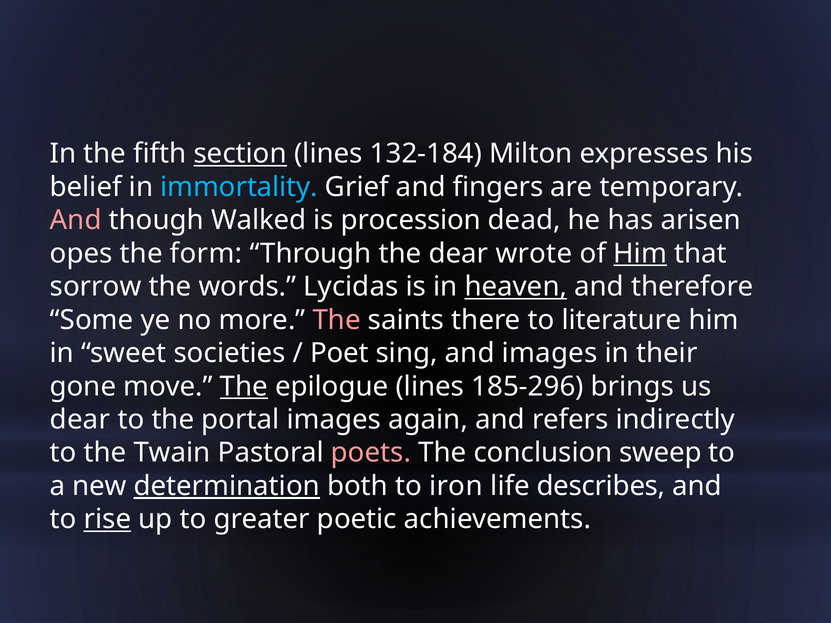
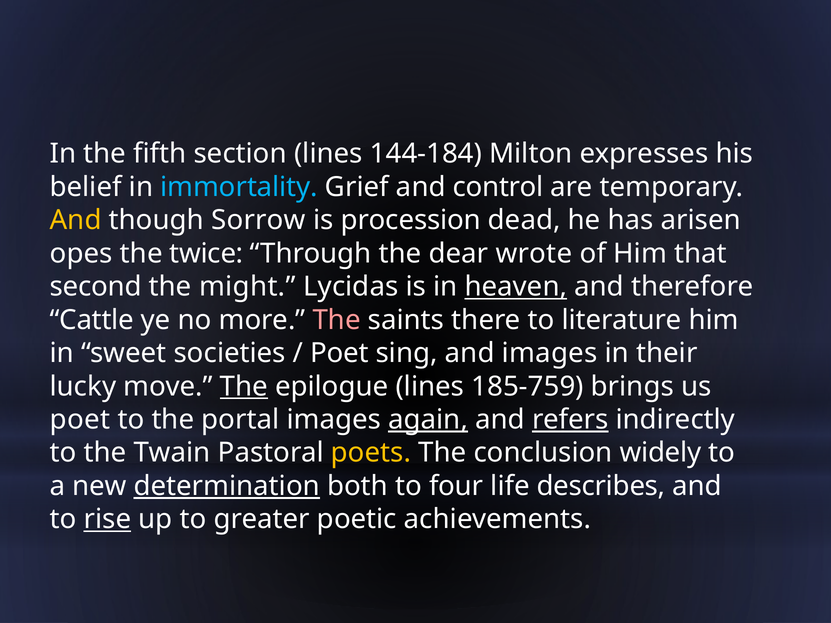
section underline: present -> none
132-184: 132-184 -> 144-184
fingers: fingers -> control
And at (76, 220) colour: pink -> yellow
Walked: Walked -> Sorrow
form: form -> twice
Him at (640, 254) underline: present -> none
sorrow: sorrow -> second
words: words -> might
Some: Some -> Cattle
gone: gone -> lucky
185-296: 185-296 -> 185-759
dear at (80, 420): dear -> poet
again underline: none -> present
refers underline: none -> present
poets colour: pink -> yellow
sweep: sweep -> widely
iron: iron -> four
